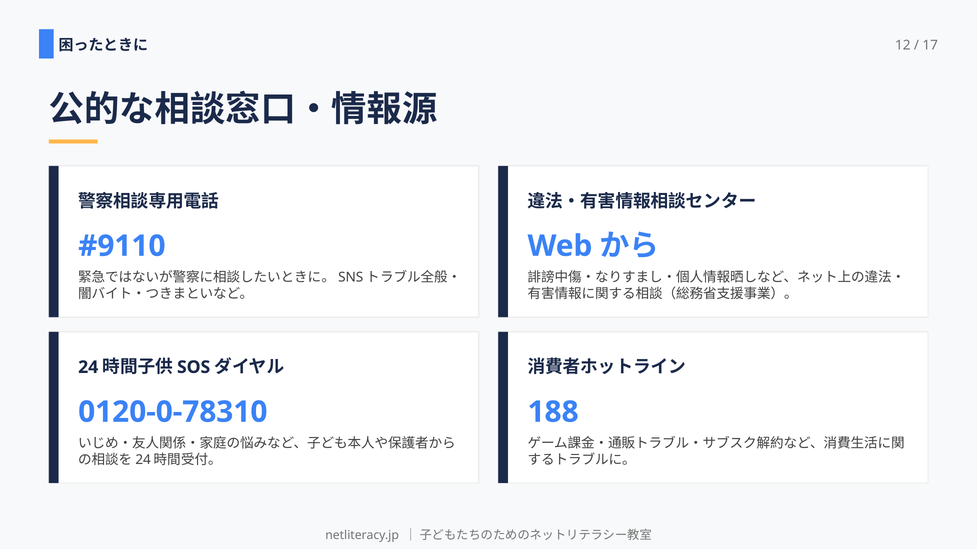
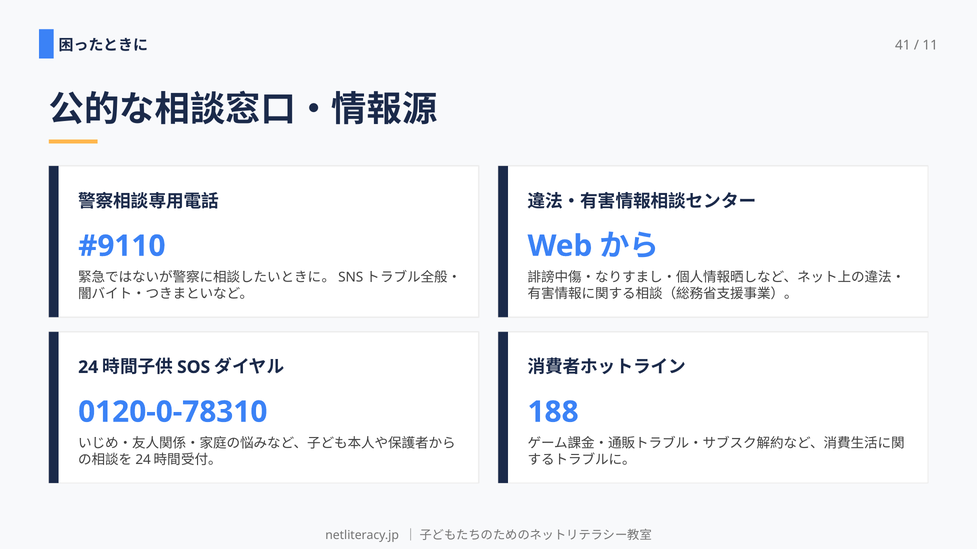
12: 12 -> 41
17: 17 -> 11
